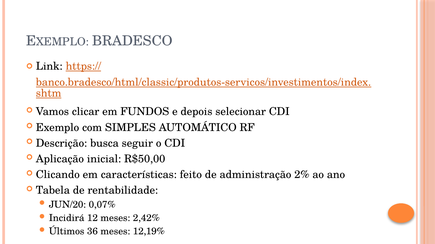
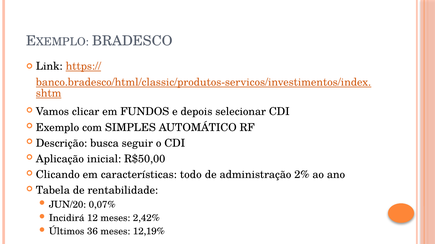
feito: feito -> todo
